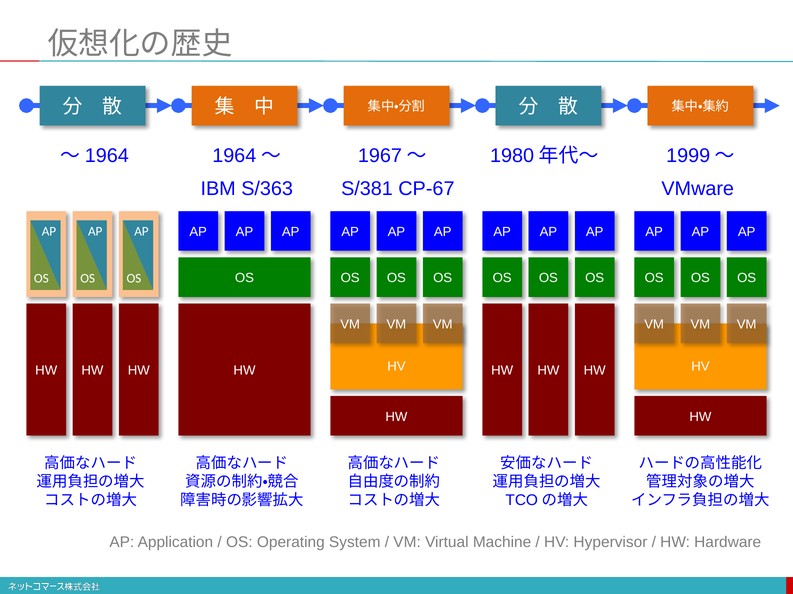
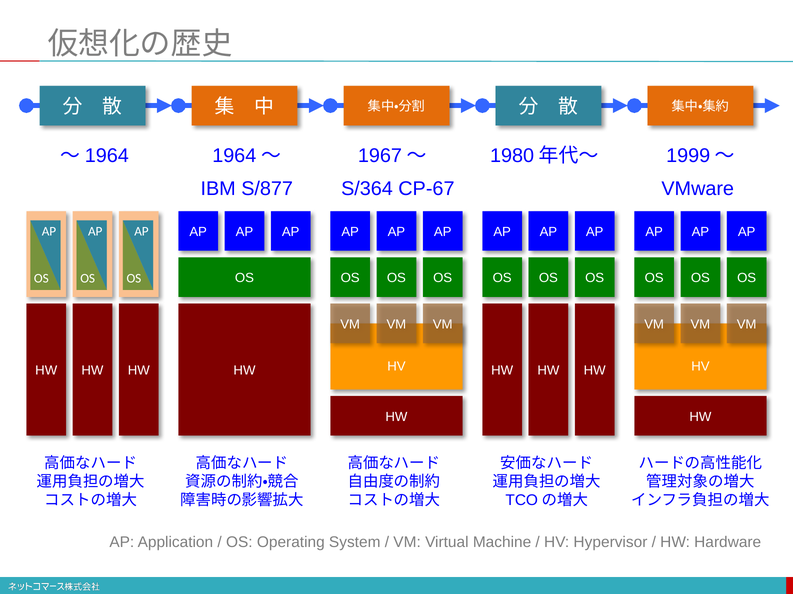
S/363: S/363 -> S/877
S/381: S/381 -> S/364
